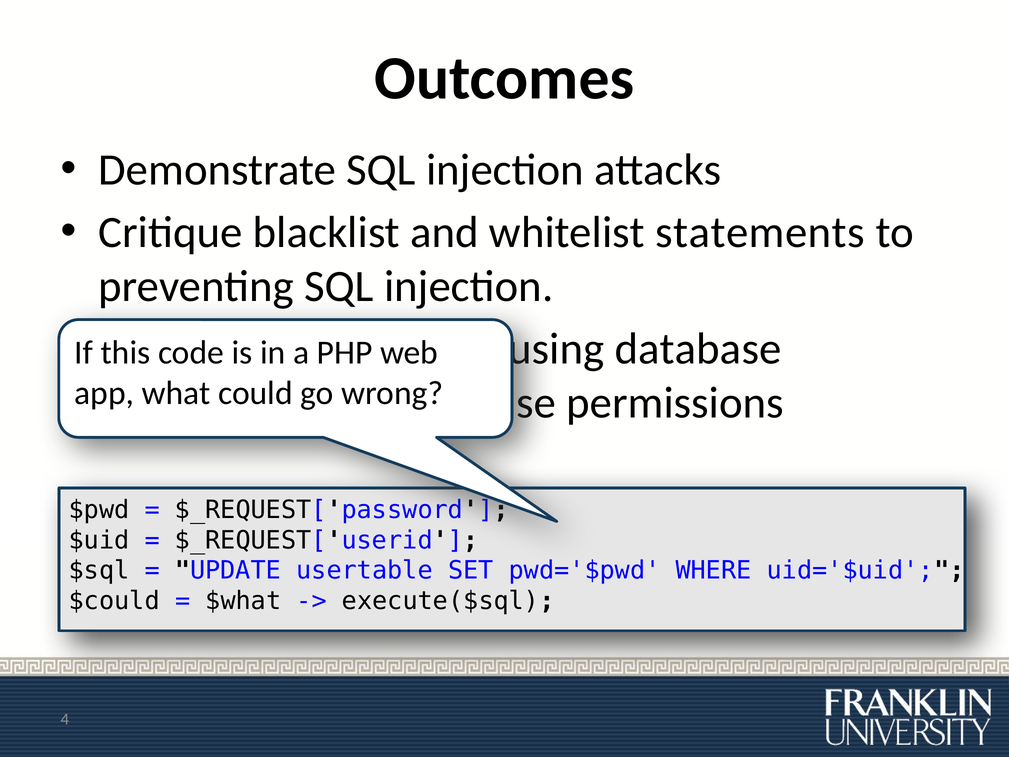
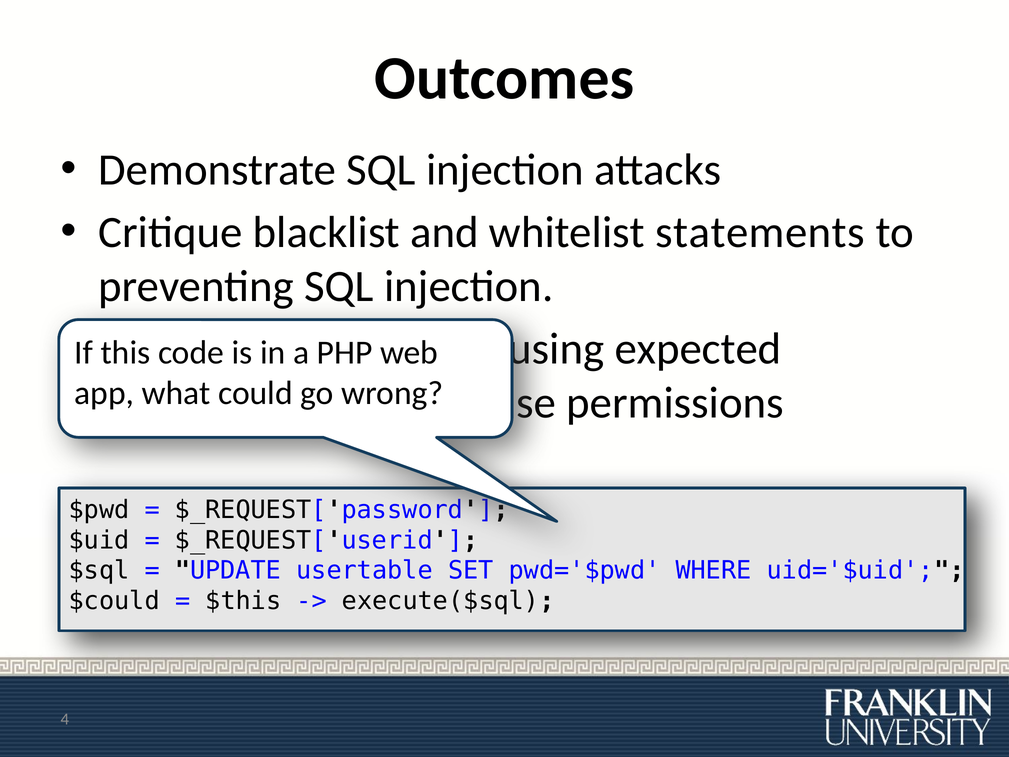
database at (698, 349): database -> expected
$what: $what -> $this
